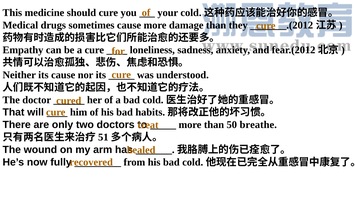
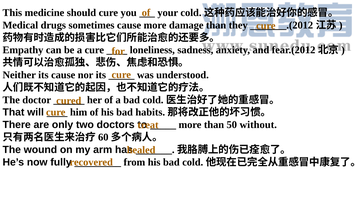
breathe: breathe -> without
51: 51 -> 60
